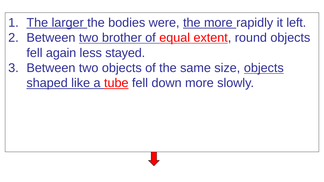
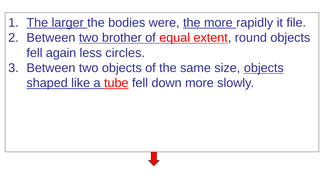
left: left -> file
less stayed: stayed -> circles
